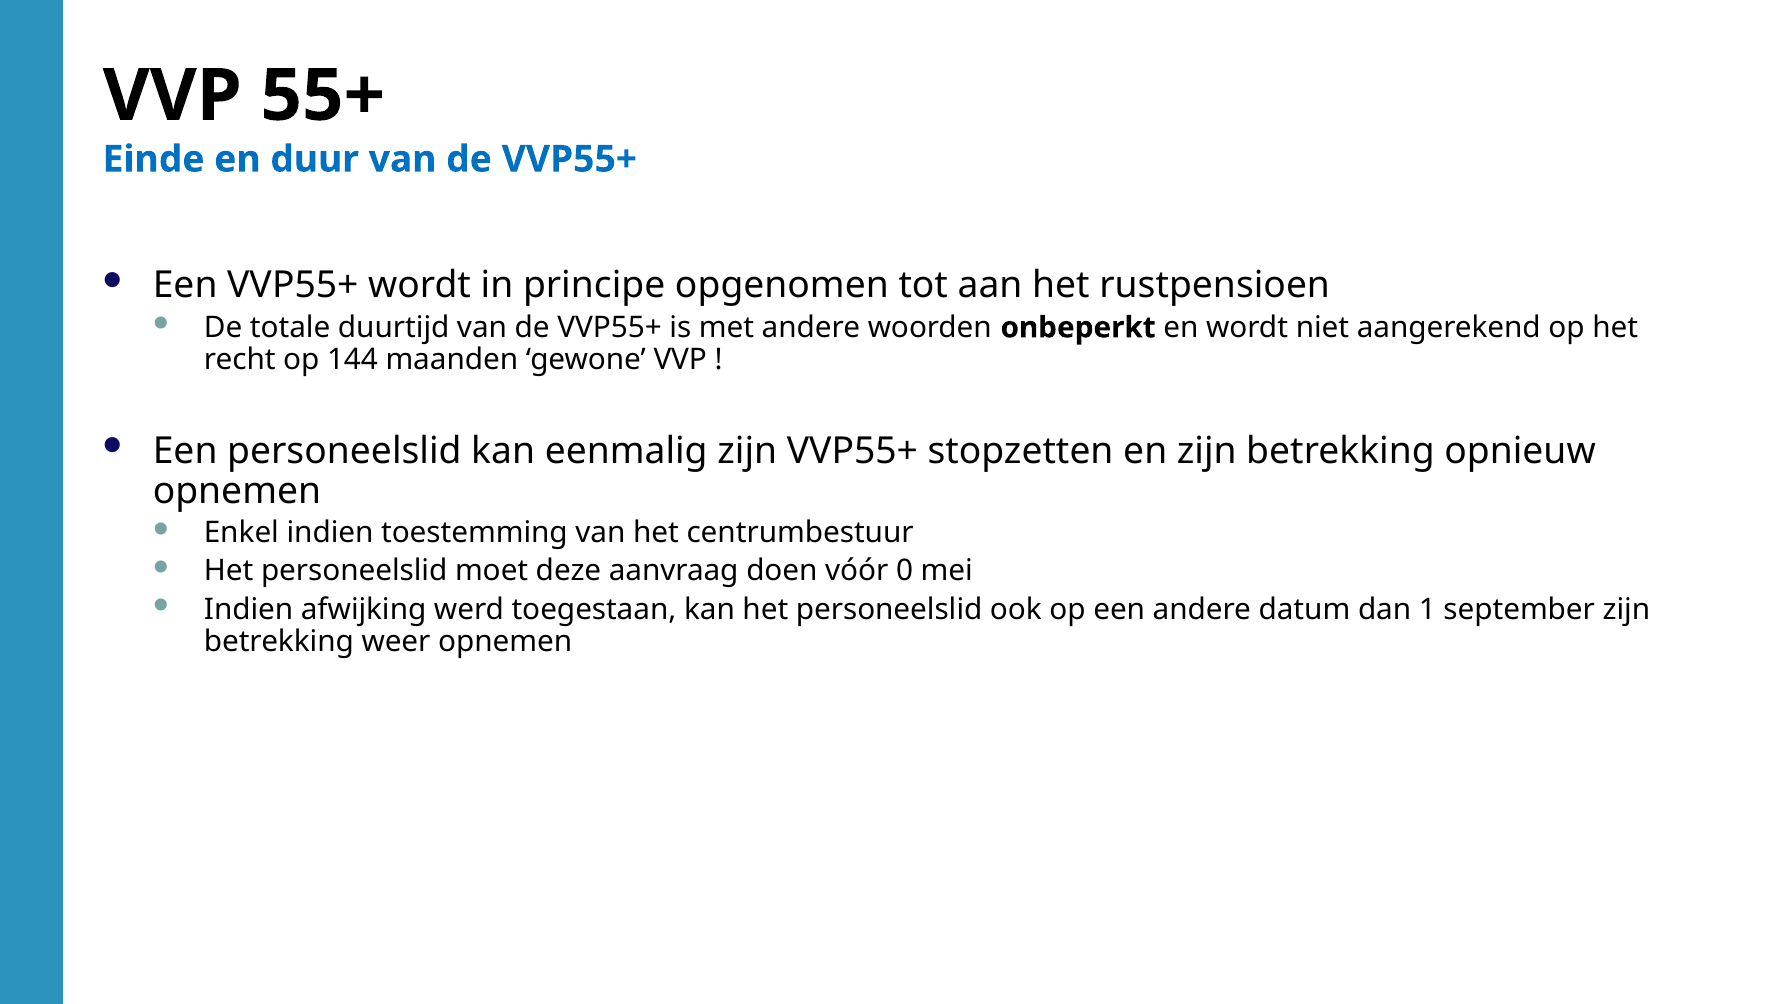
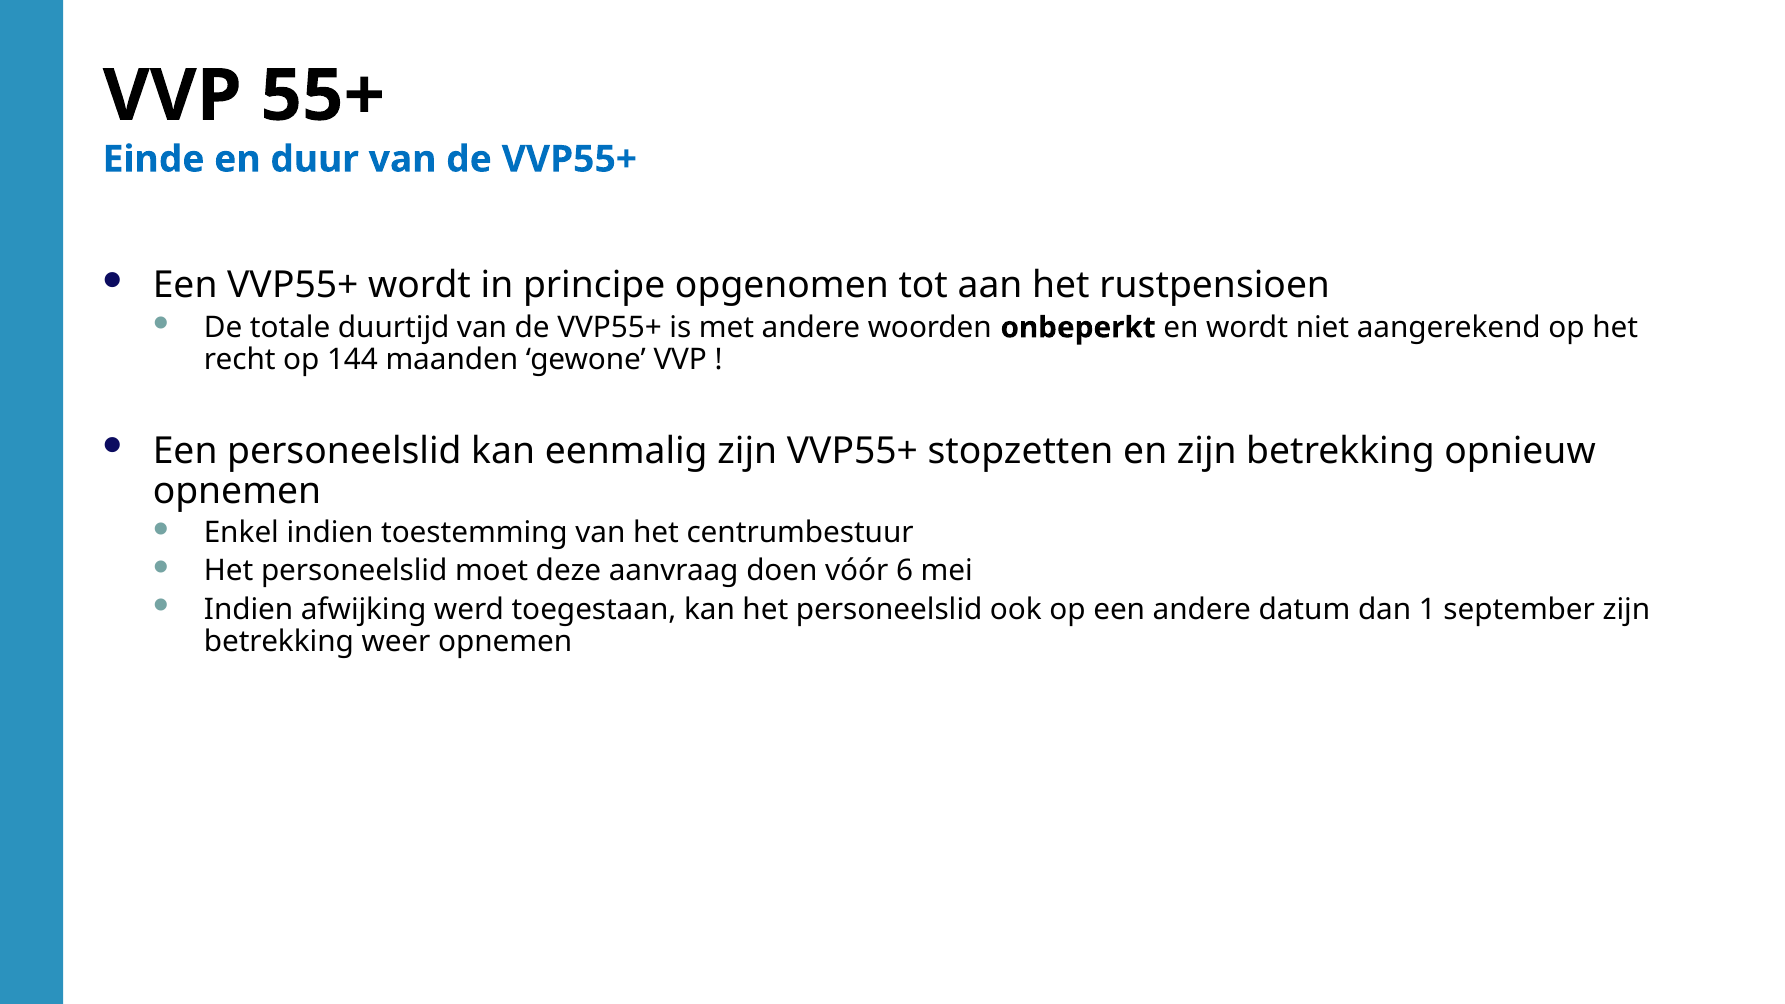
0: 0 -> 6
